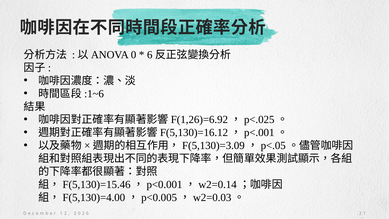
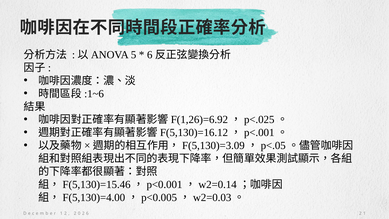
0 at (134, 55): 0 -> 5
